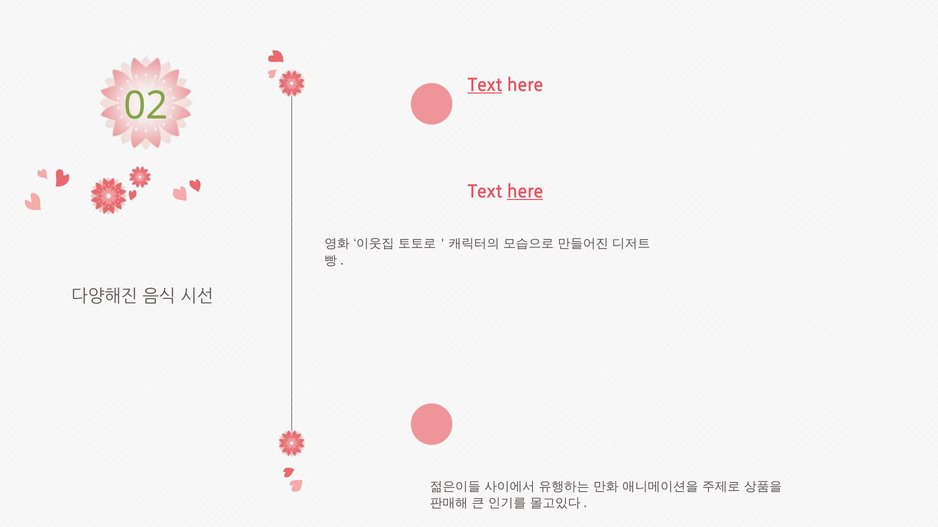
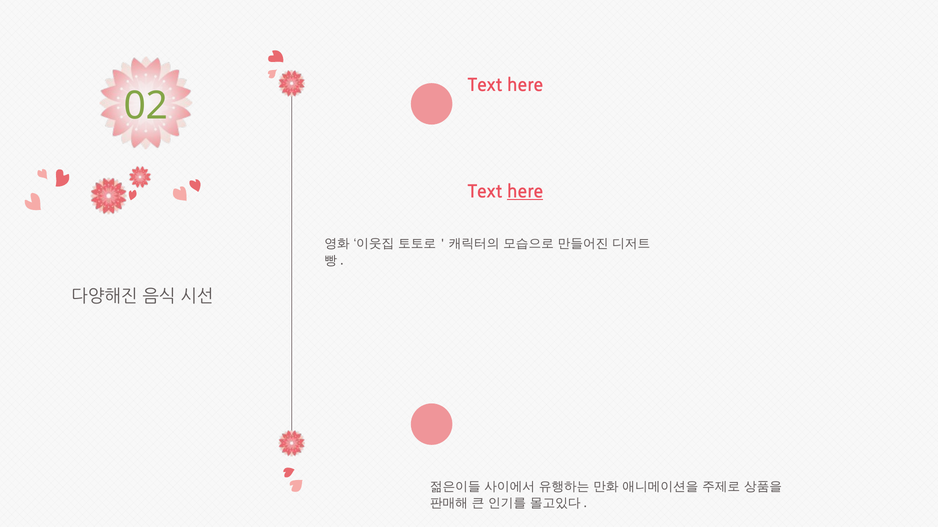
Text at (485, 85) underline: present -> none
